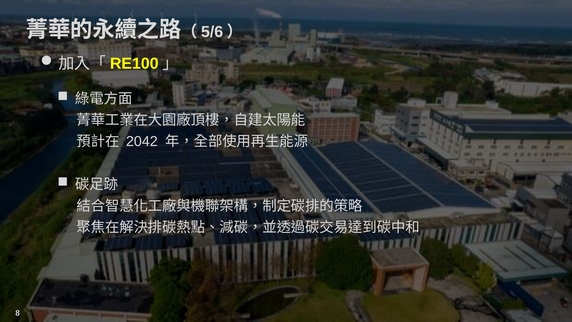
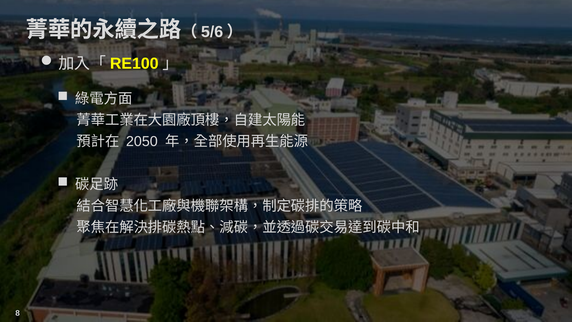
2042: 2042 -> 2050
